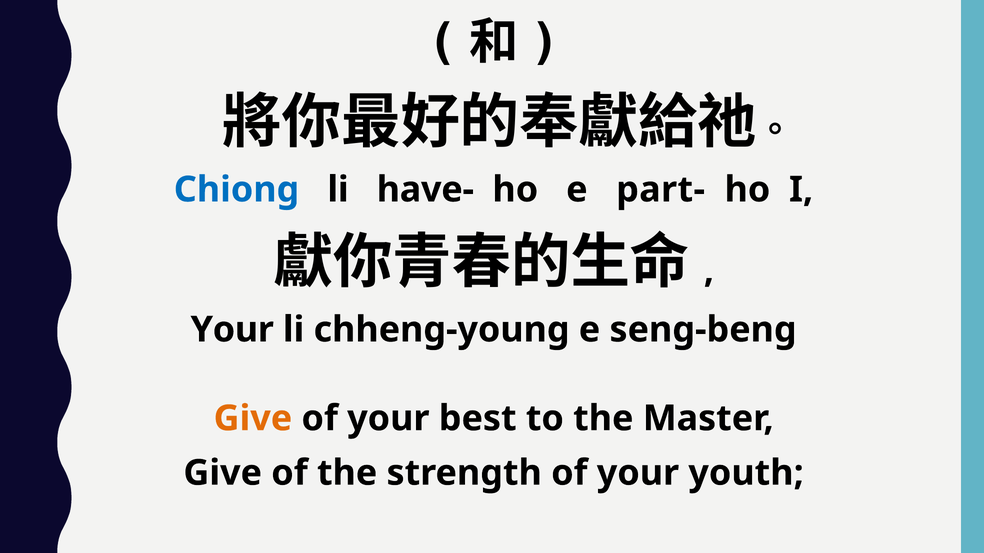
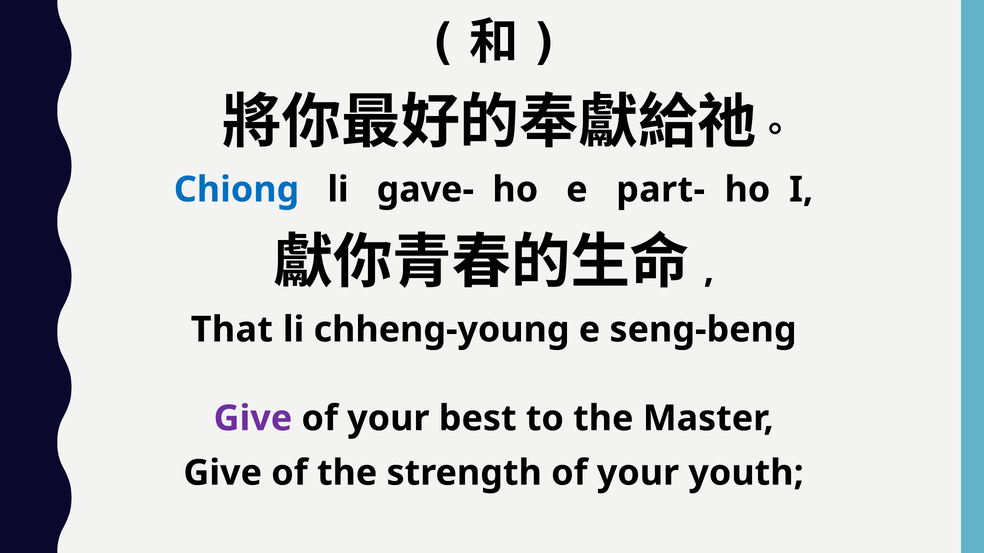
have-: have- -> gave-
Your at (232, 330): Your -> That
Give at (253, 419) colour: orange -> purple
